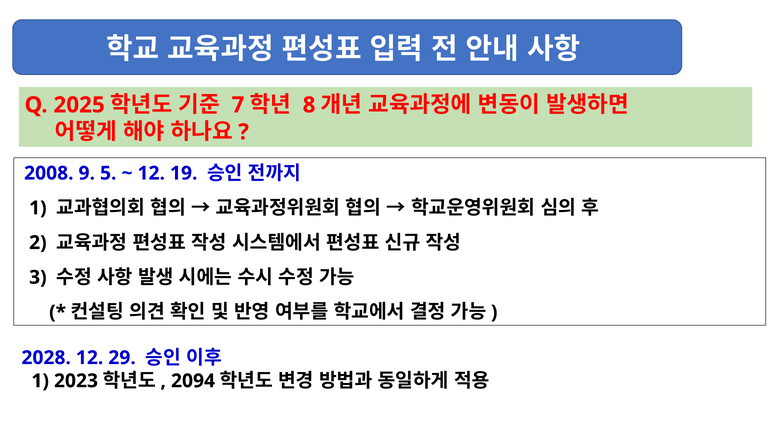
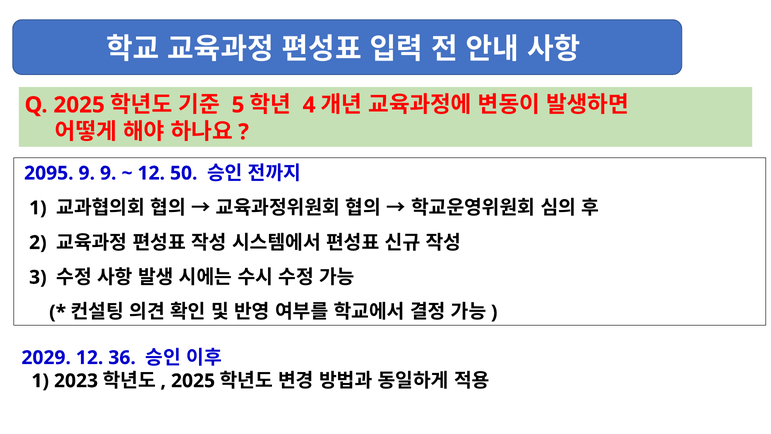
7: 7 -> 5
8: 8 -> 4
2008: 2008 -> 2095
9 5: 5 -> 9
19: 19 -> 50
2028: 2028 -> 2029
29: 29 -> 36
2094 at (193, 381): 2094 -> 2025
